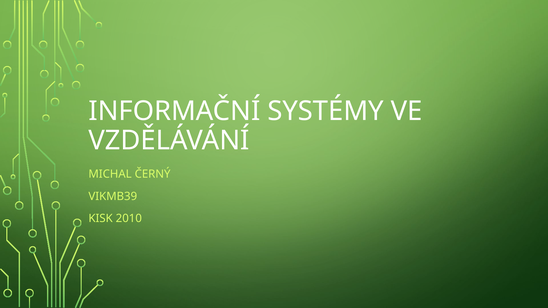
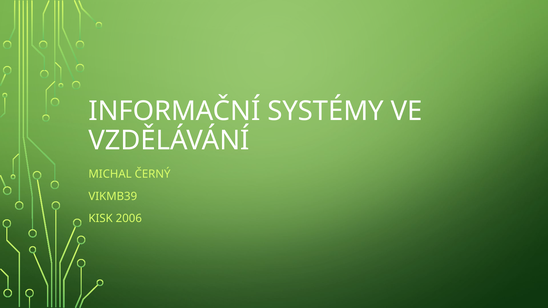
2010: 2010 -> 2006
